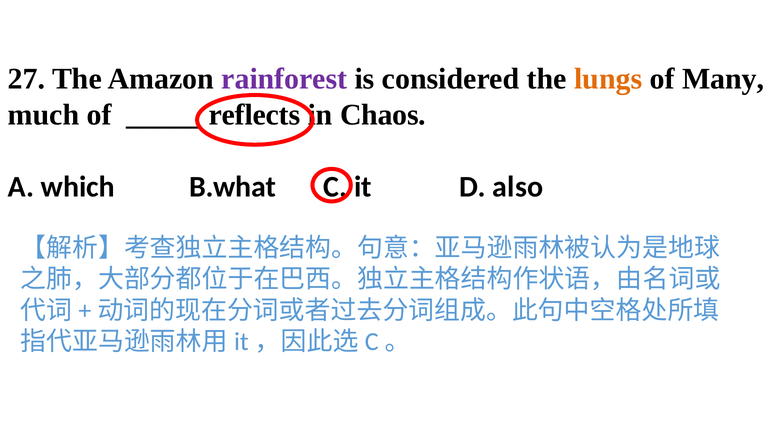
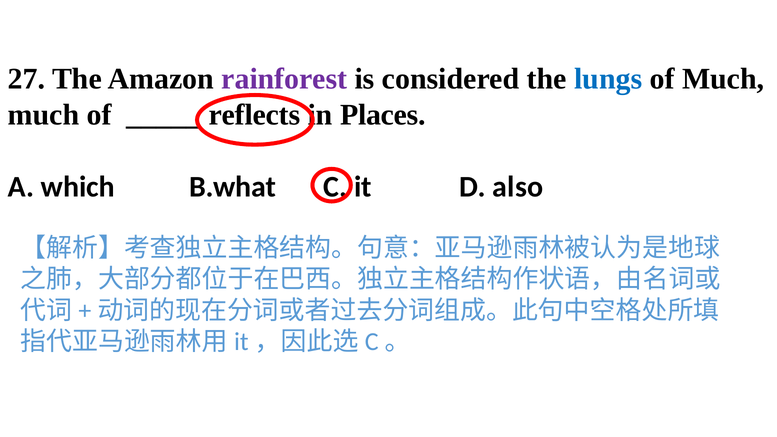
lungs colour: orange -> blue
of Many: Many -> Much
Chaos: Chaos -> Places
